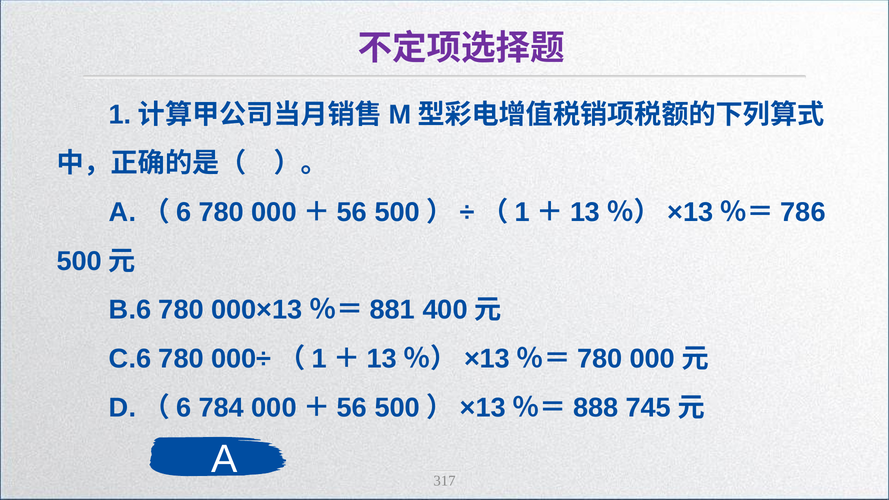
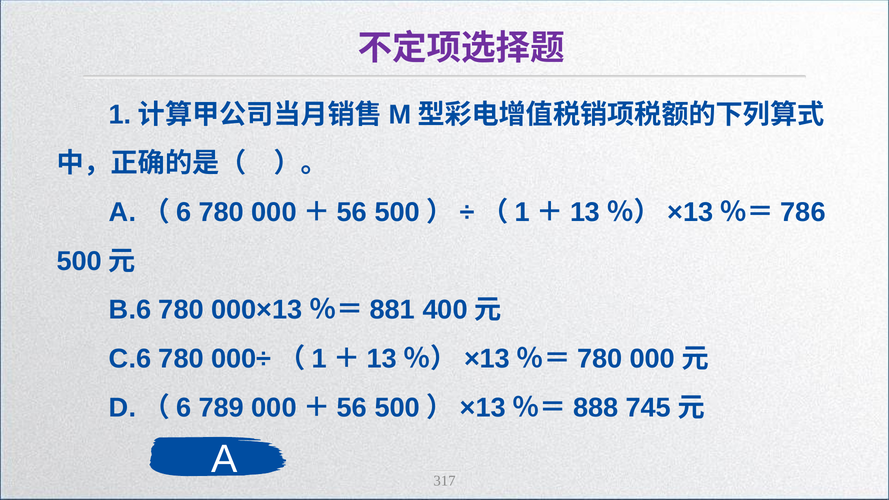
784: 784 -> 789
